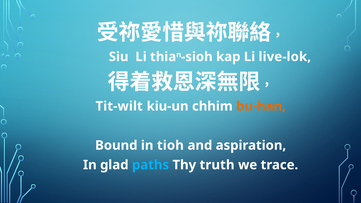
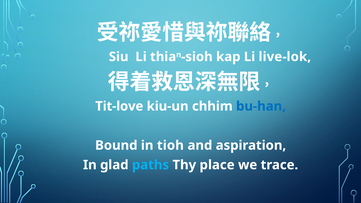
Tit-wilt: Tit-wilt -> Tit-love
bu-han colour: orange -> blue
truth: truth -> place
